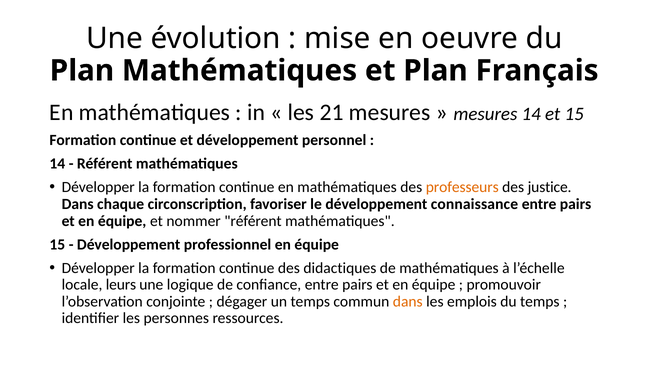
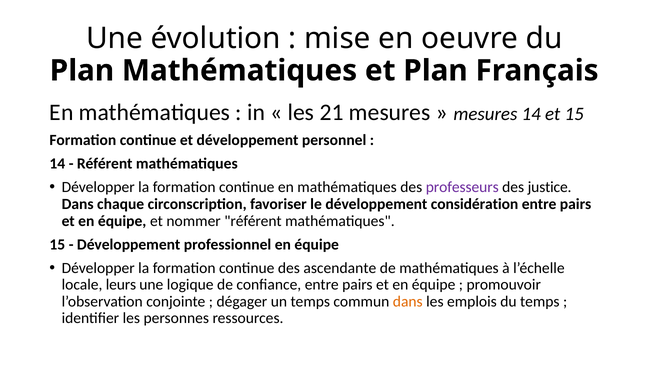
professeurs colour: orange -> purple
connaissance: connaissance -> considération
didactiques: didactiques -> ascendante
